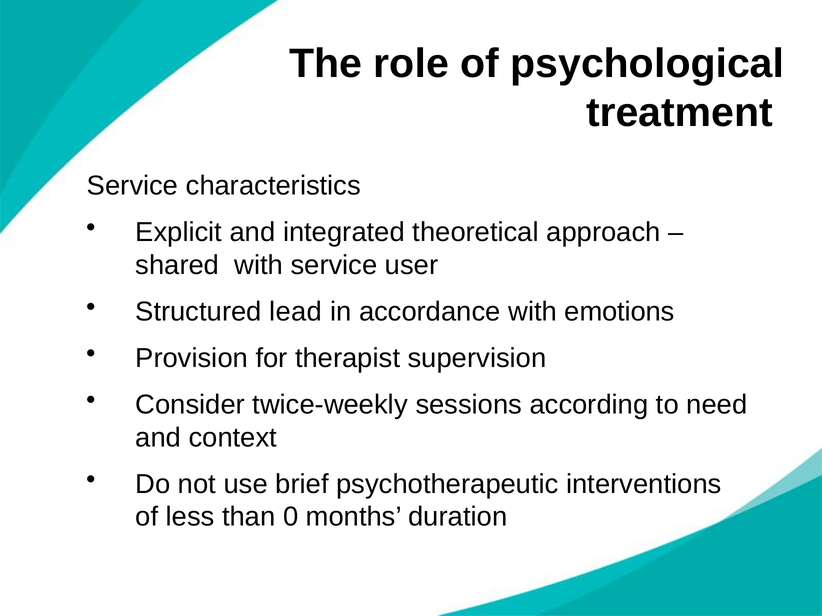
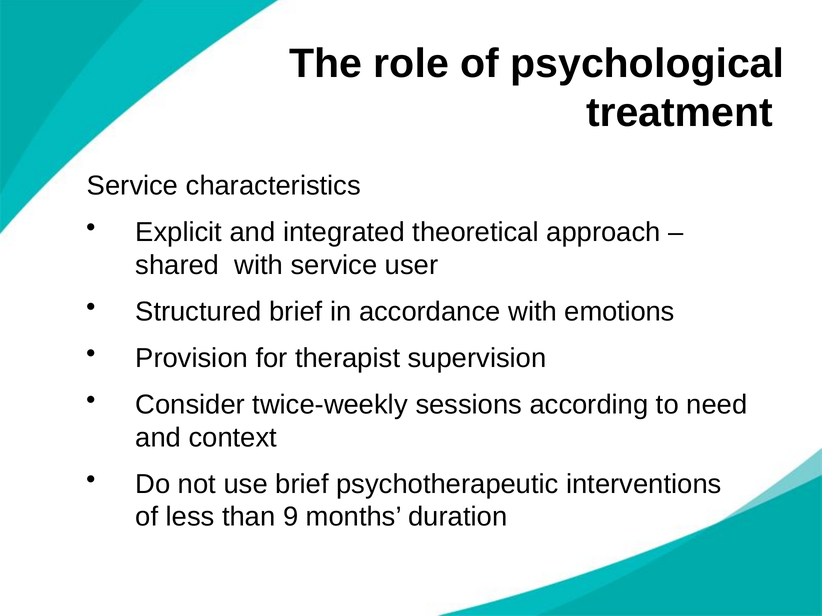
Structured lead: lead -> brief
0: 0 -> 9
